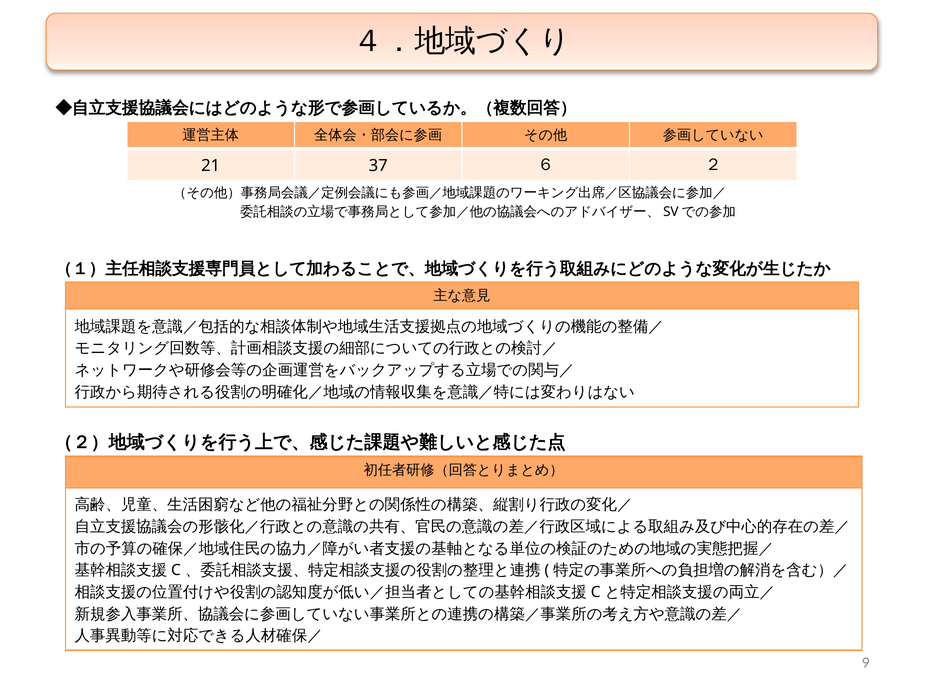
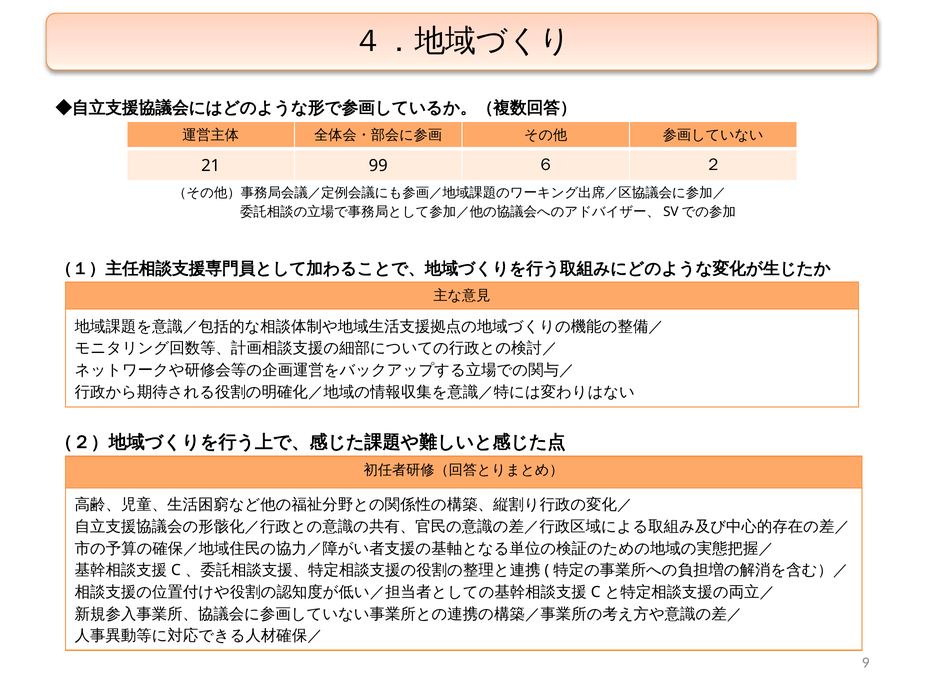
37: 37 -> 99
